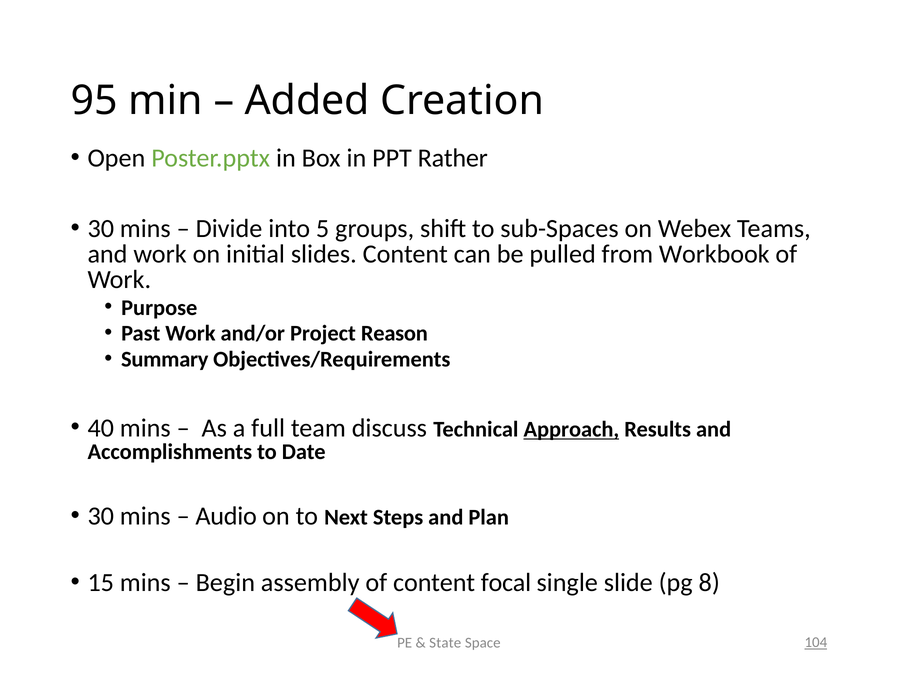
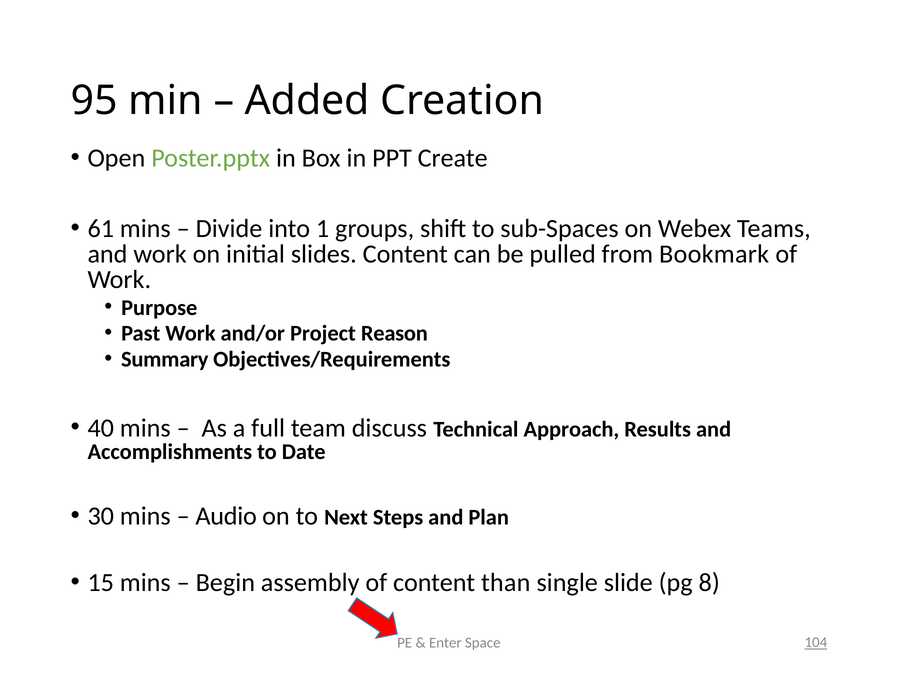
Rather: Rather -> Create
30 at (101, 229): 30 -> 61
5: 5 -> 1
Workbook: Workbook -> Bookmark
Approach underline: present -> none
focal: focal -> than
State: State -> Enter
